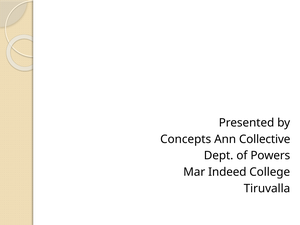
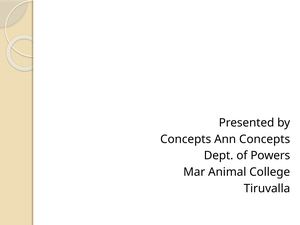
Ann Collective: Collective -> Concepts
Indeed: Indeed -> Animal
